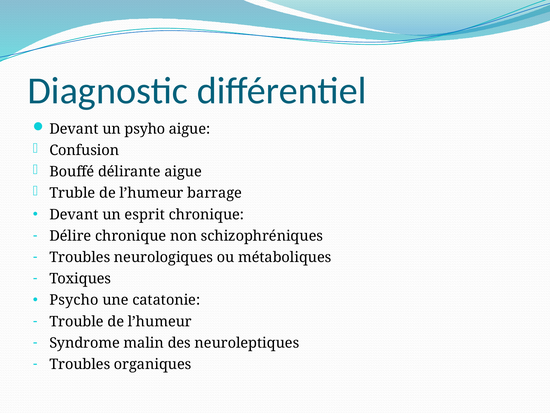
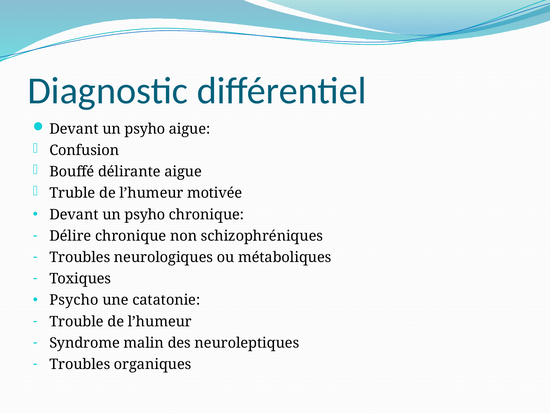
barrage: barrage -> motivée
esprit at (145, 214): esprit -> psyho
